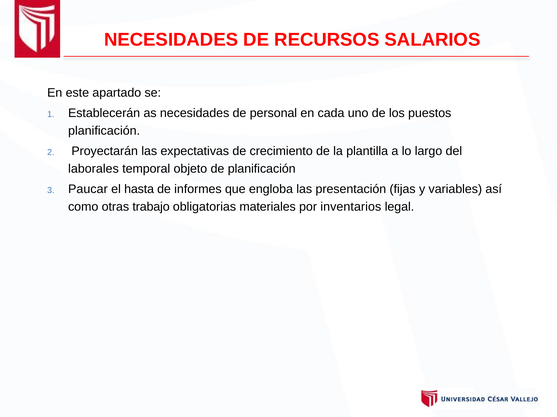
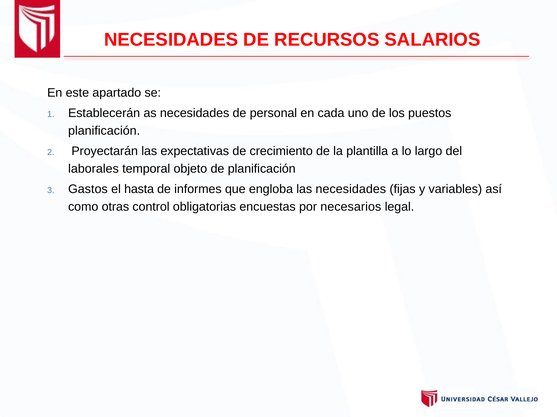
Paucar: Paucar -> Gastos
las presentación: presentación -> necesidades
trabajo: trabajo -> control
materiales: materiales -> encuestas
inventarios: inventarios -> necesarios
